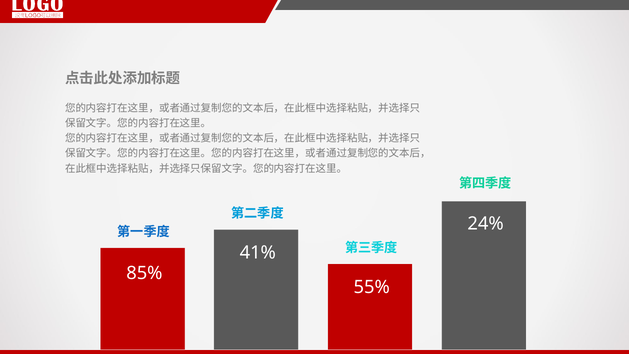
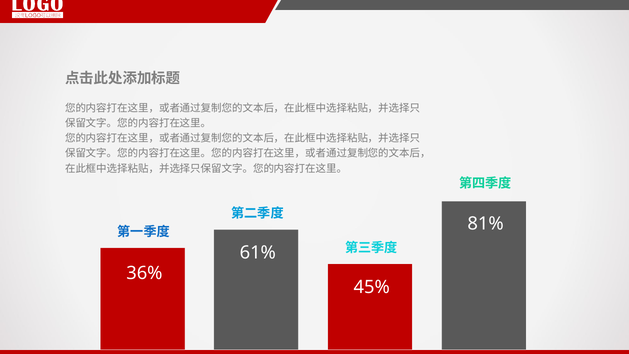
24%: 24% -> 81%
41%: 41% -> 61%
85%: 85% -> 36%
55%: 55% -> 45%
